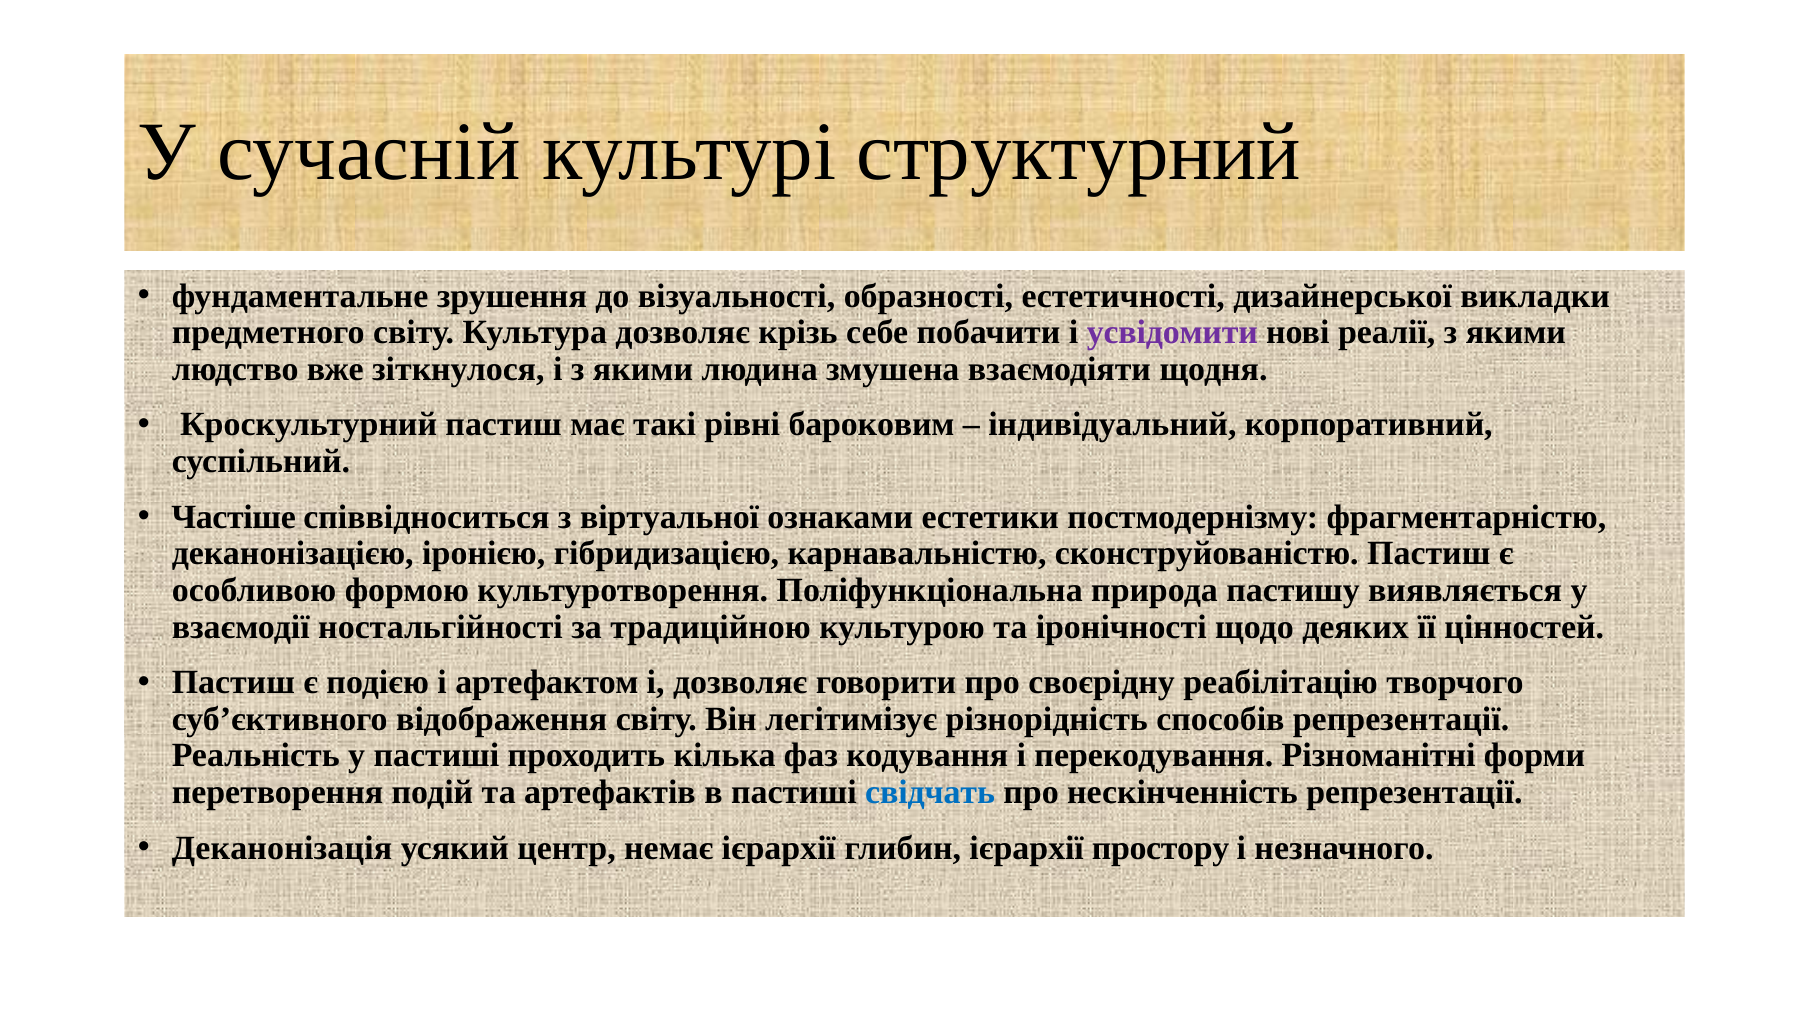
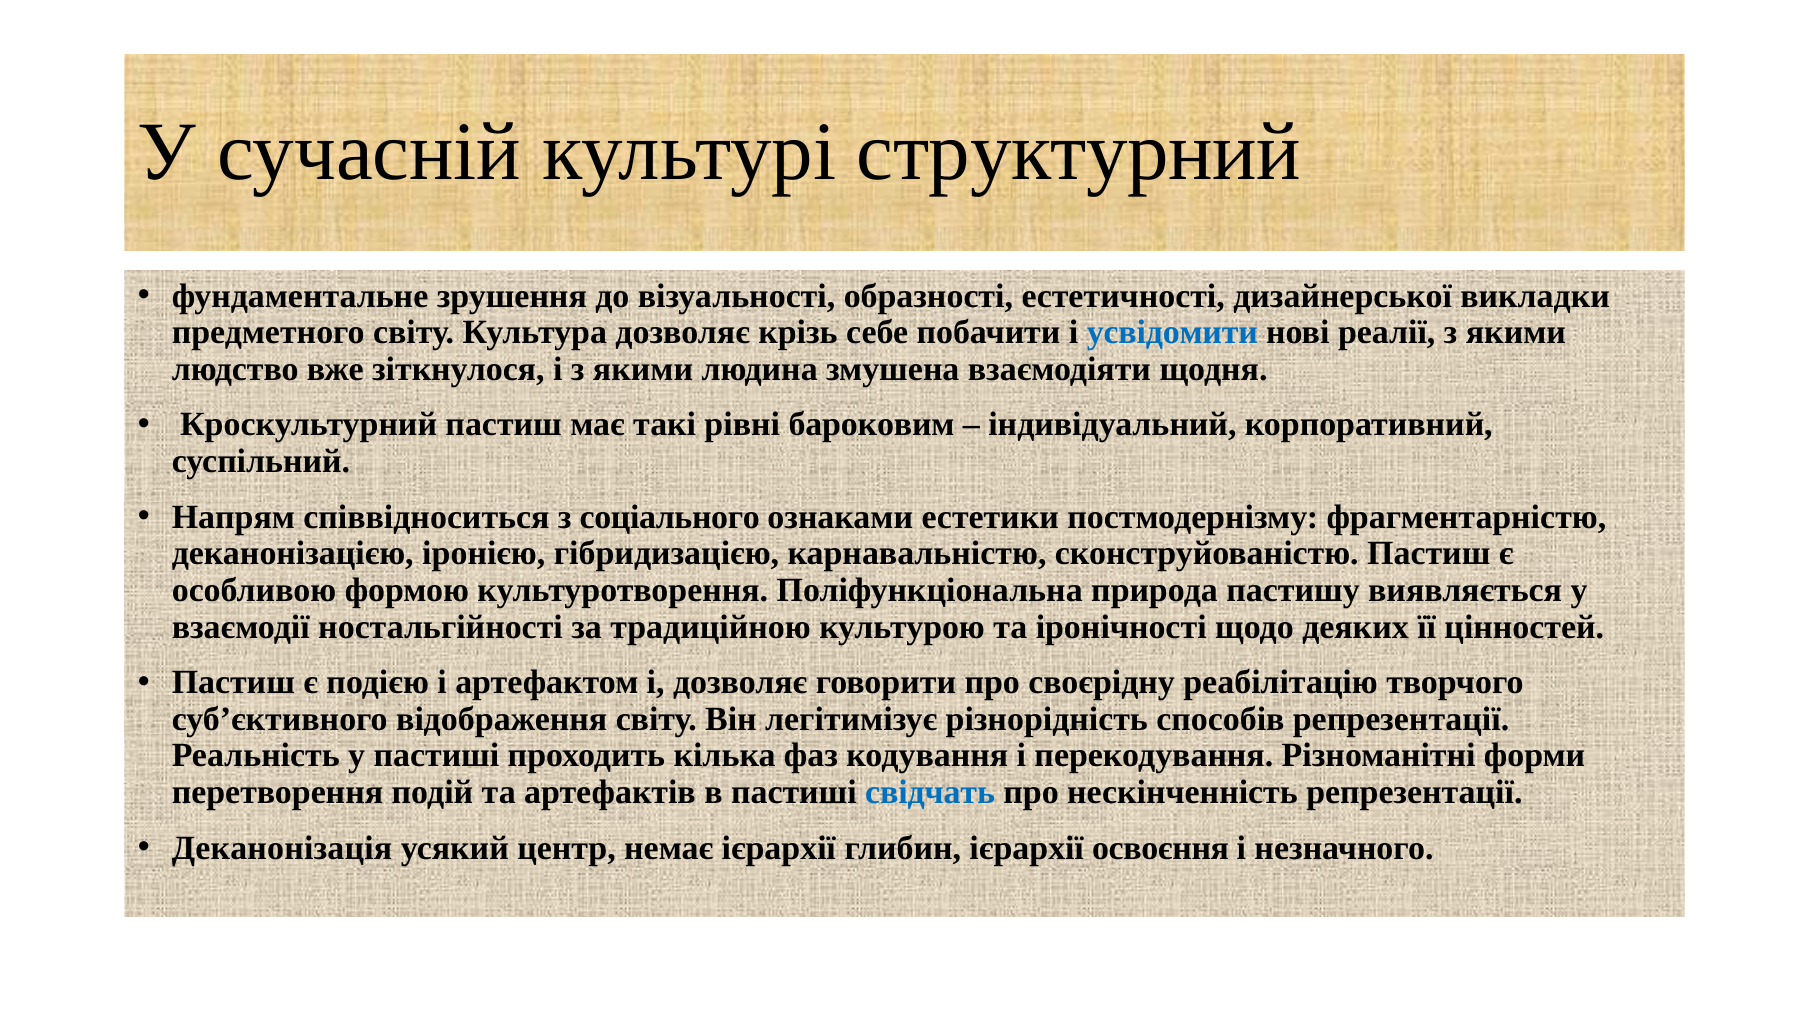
усвідомити colour: purple -> blue
Частіше: Частіше -> Напрям
віртуальної: віртуальної -> соціального
простору: простору -> освоєння
